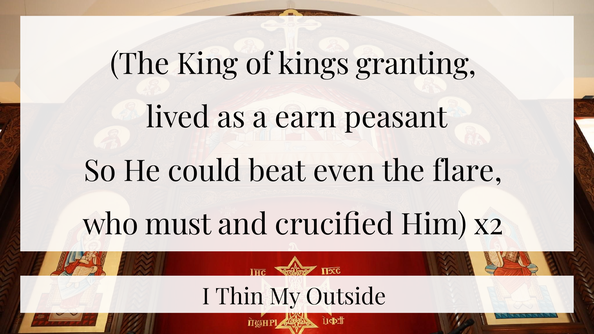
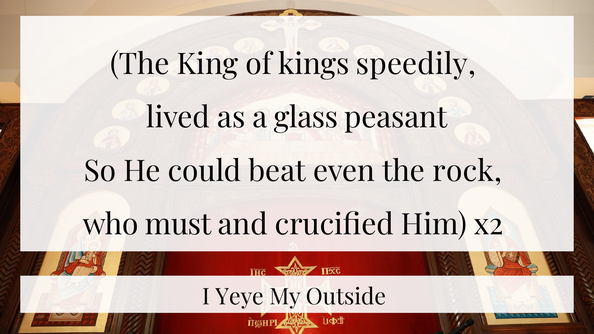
granting: granting -> speedily
earn: earn -> glass
flare: flare -> rock
Thin: Thin -> Yeye
